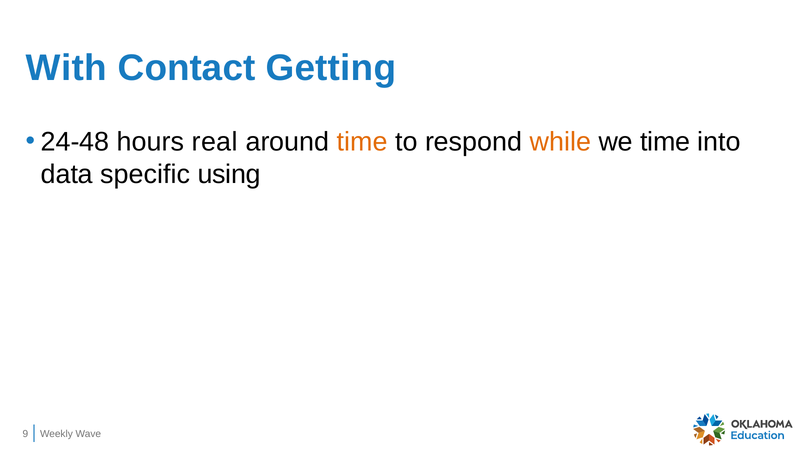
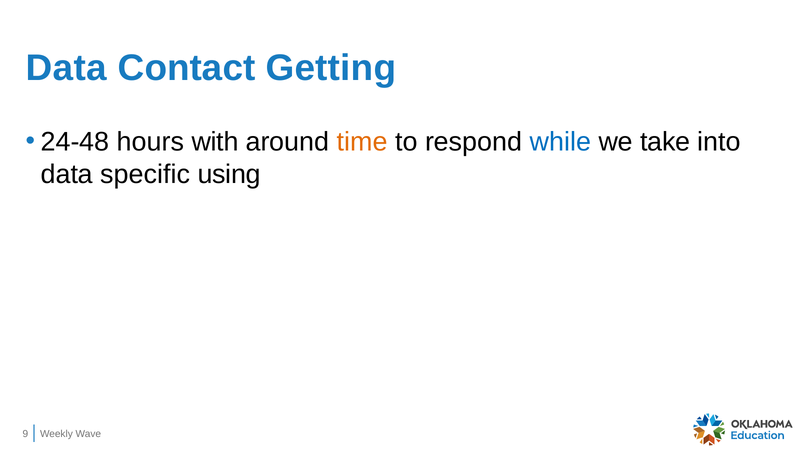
With at (66, 68): With -> Data
real: real -> with
while colour: orange -> blue
we time: time -> take
